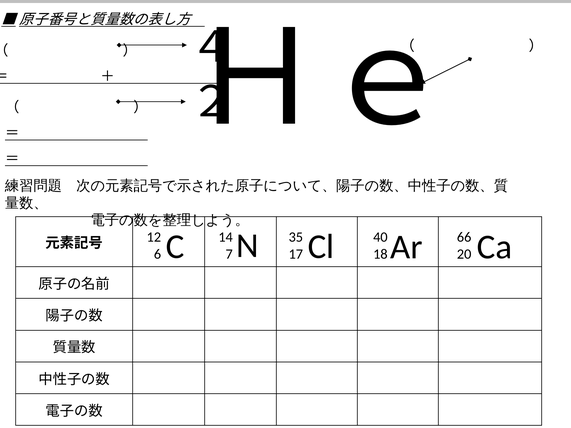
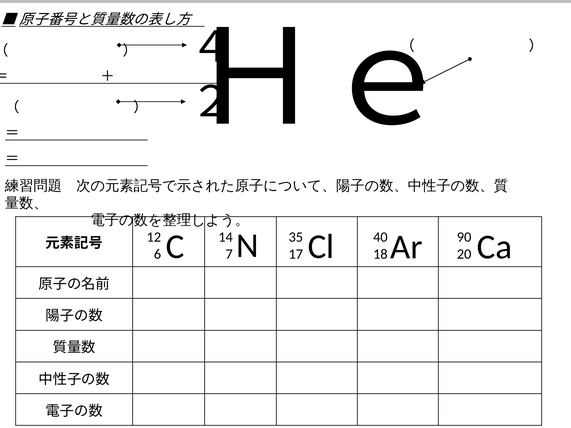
66: 66 -> 90
